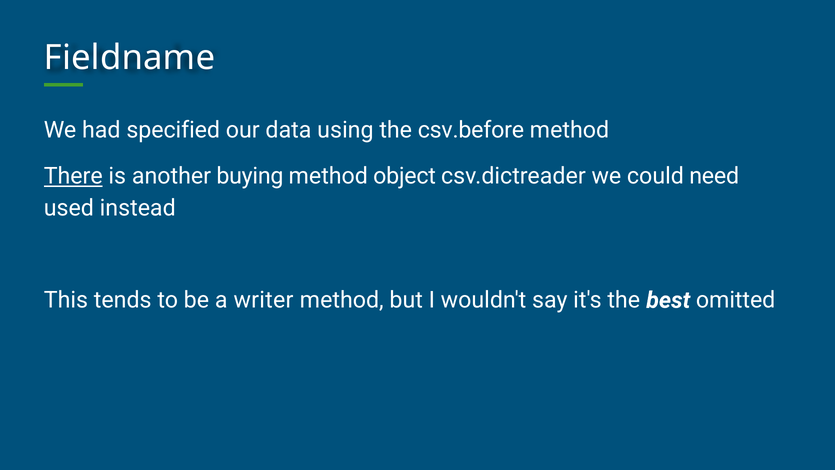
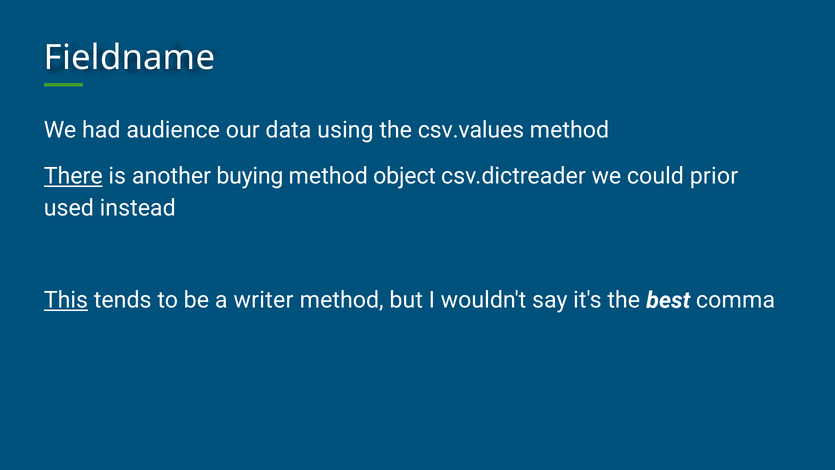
specified: specified -> audience
csv.before: csv.before -> csv.values
need: need -> prior
This underline: none -> present
omitted: omitted -> comma
